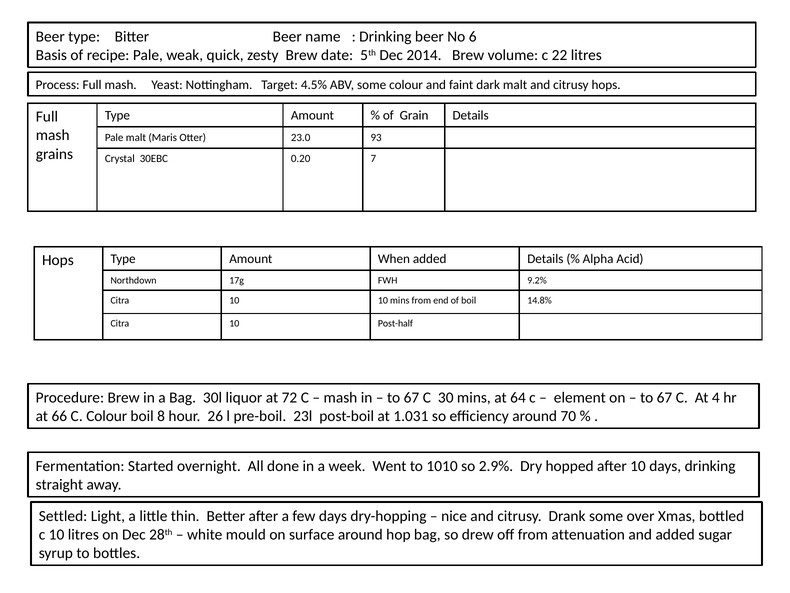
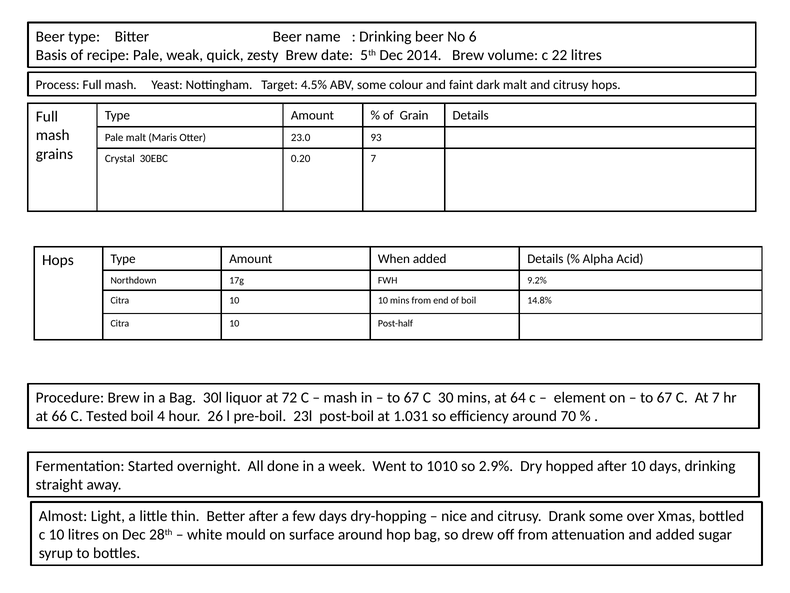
At 4: 4 -> 7
C Colour: Colour -> Tested
8: 8 -> 4
Settled: Settled -> Almost
